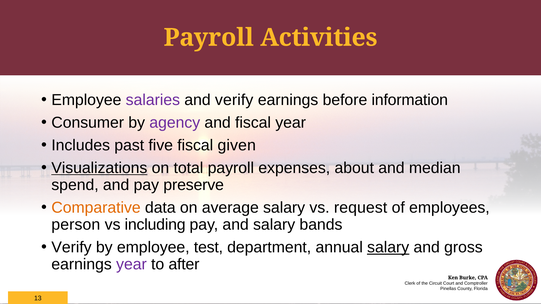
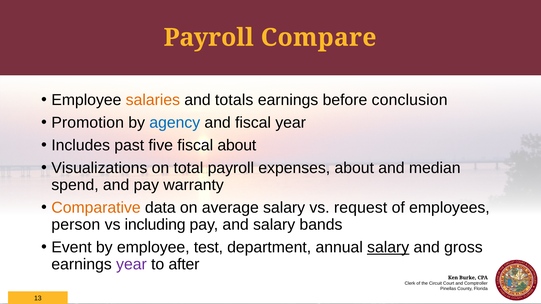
Activities: Activities -> Compare
salaries colour: purple -> orange
and verify: verify -> totals
information: information -> conclusion
Consumer: Consumer -> Promotion
agency colour: purple -> blue
fiscal given: given -> about
Visualizations underline: present -> none
preserve: preserve -> warranty
Verify at (72, 248): Verify -> Event
